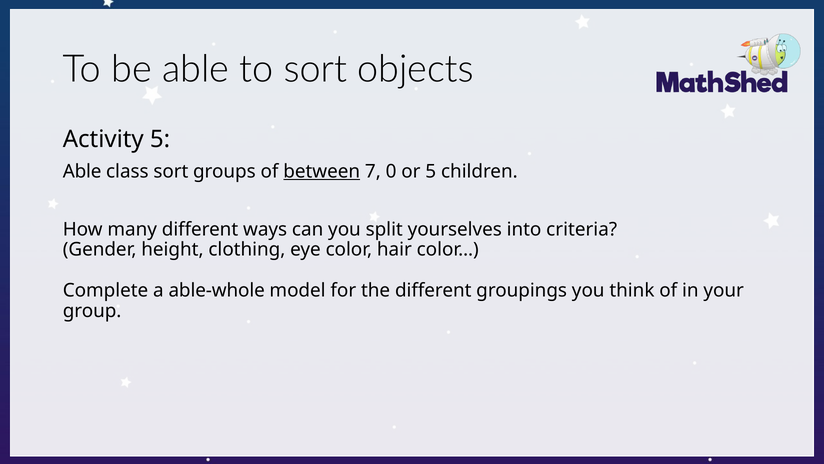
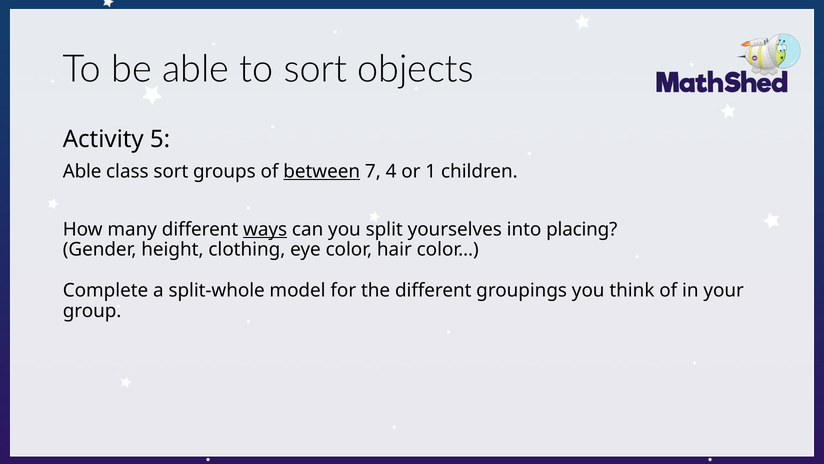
0: 0 -> 4
or 5: 5 -> 1
ways underline: none -> present
criteria: criteria -> placing
able-whole: able-whole -> split-whole
